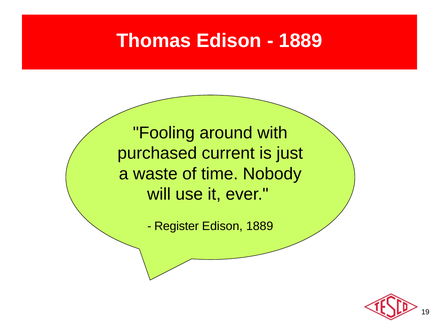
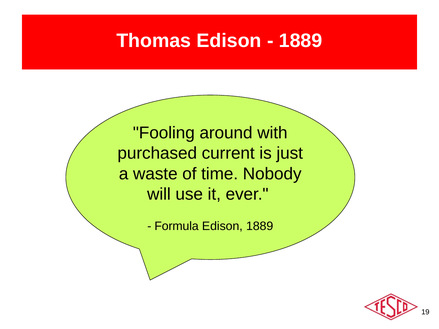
Register: Register -> Formula
